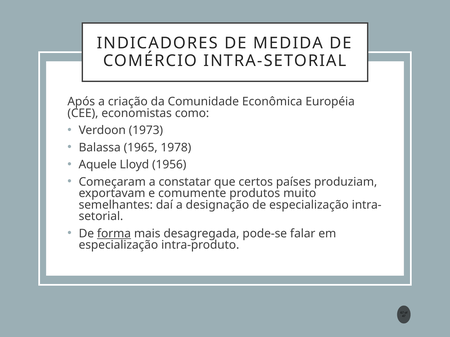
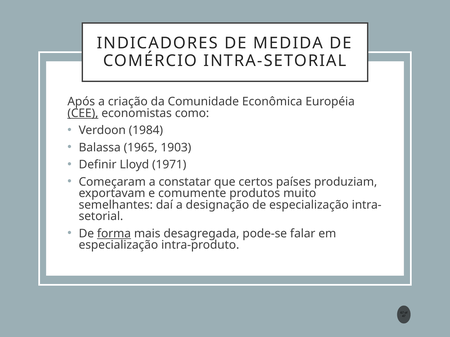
CEE underline: none -> present
1973: 1973 -> 1984
1978: 1978 -> 1903
Aquele: Aquele -> Definir
1956: 1956 -> 1971
